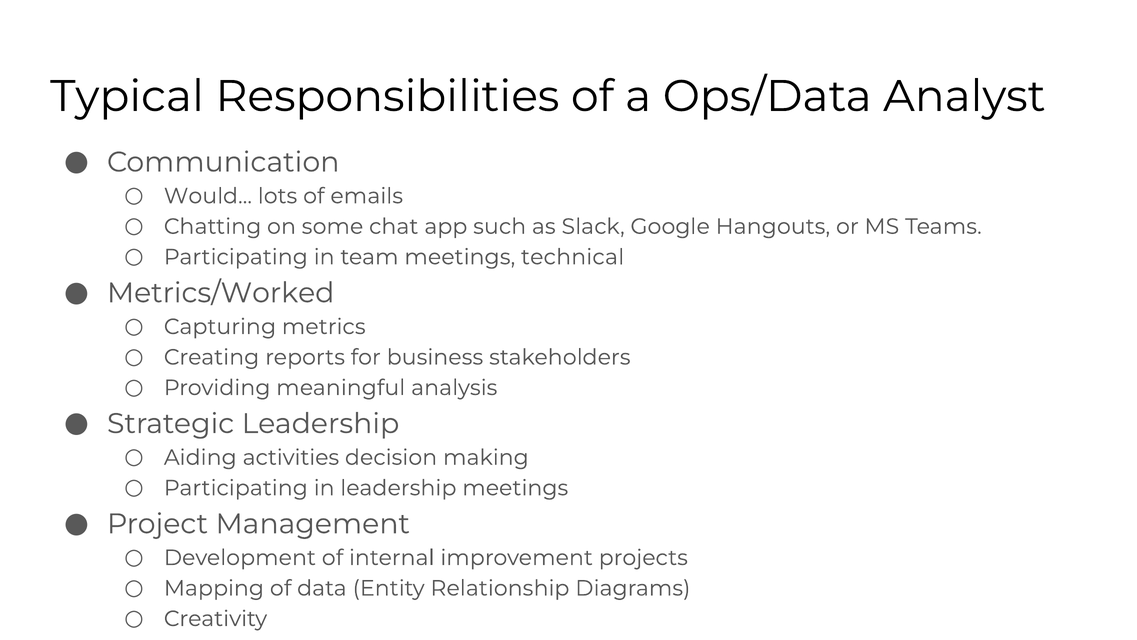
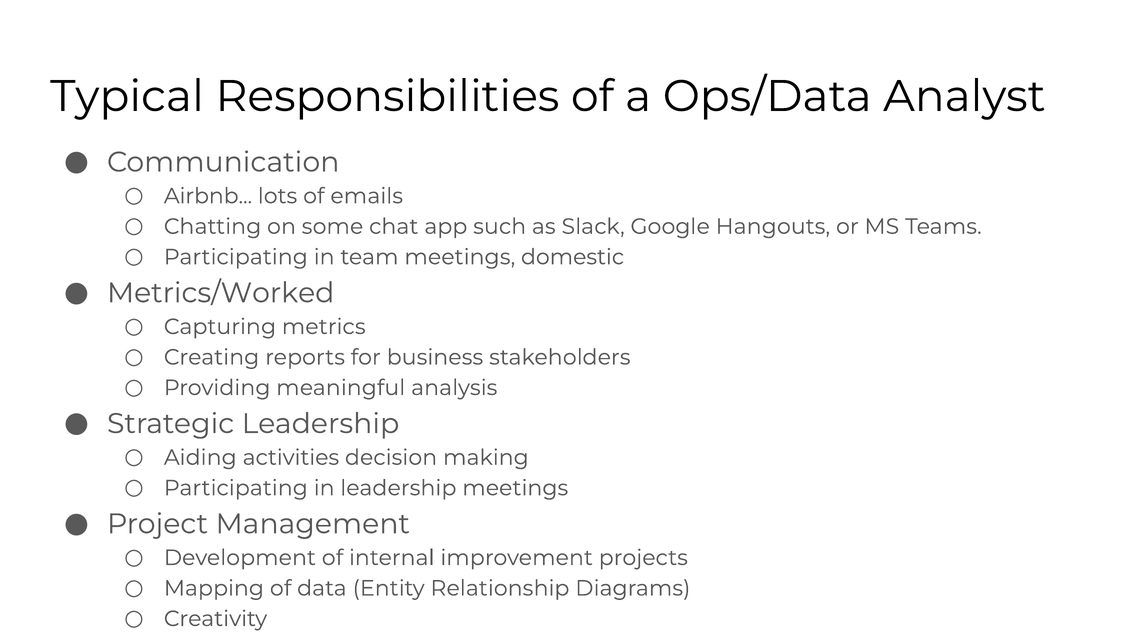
Would: Would -> Airbnb
technical: technical -> domestic
